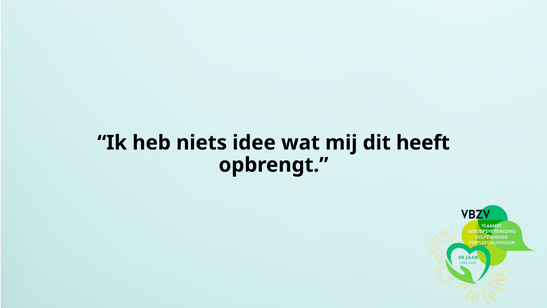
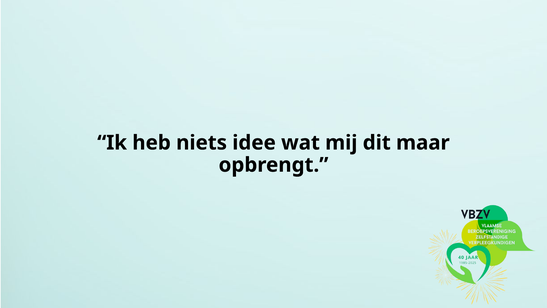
heeft: heeft -> maar
